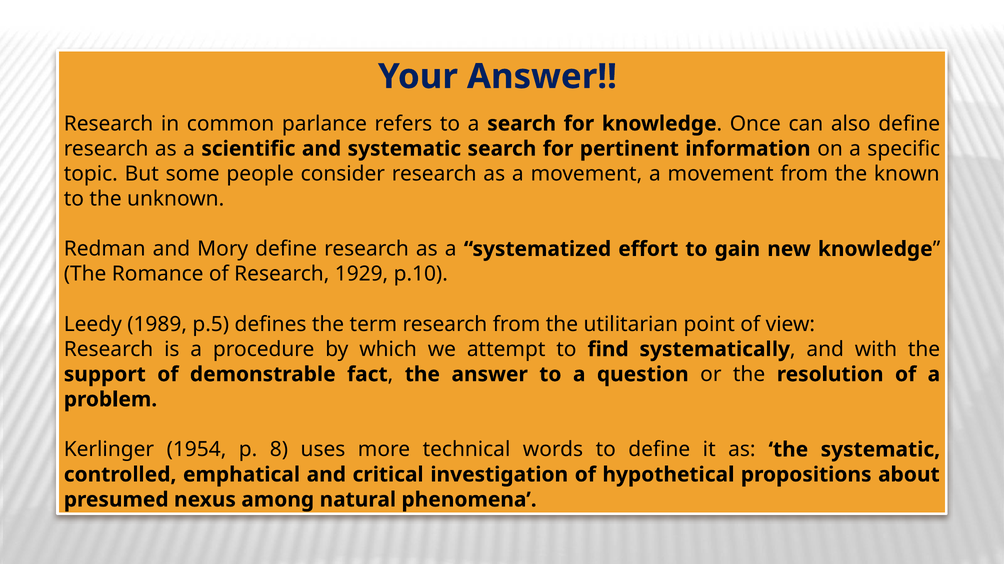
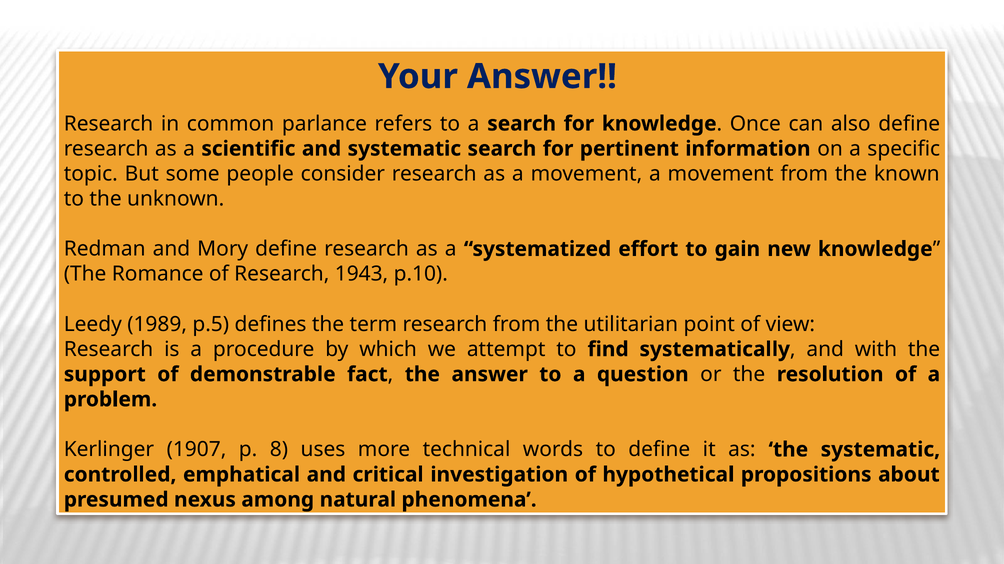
1929: 1929 -> 1943
1954: 1954 -> 1907
